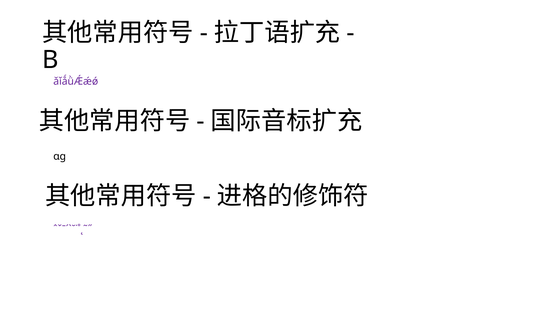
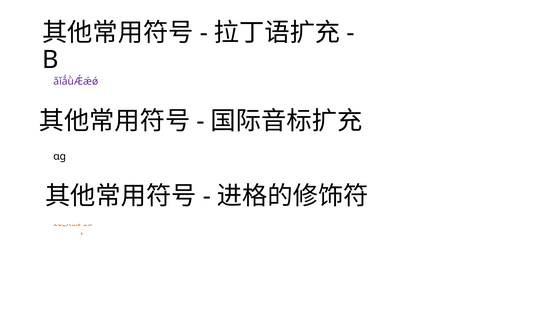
ˆˇˉˊˋ˘˙˚˛˜˝ colour: purple -> orange
